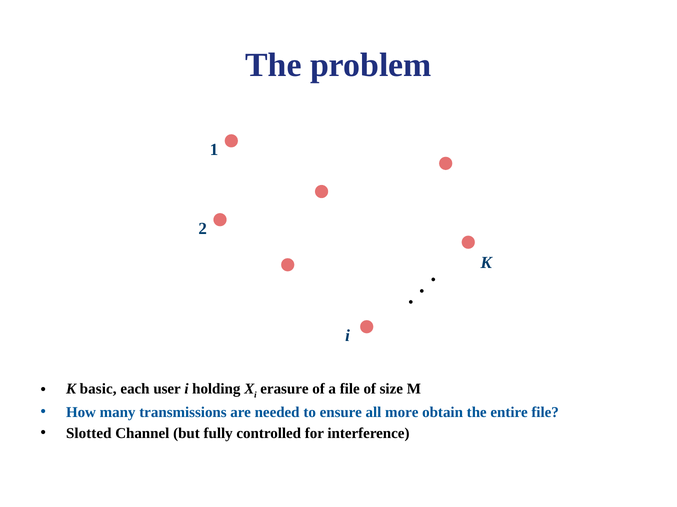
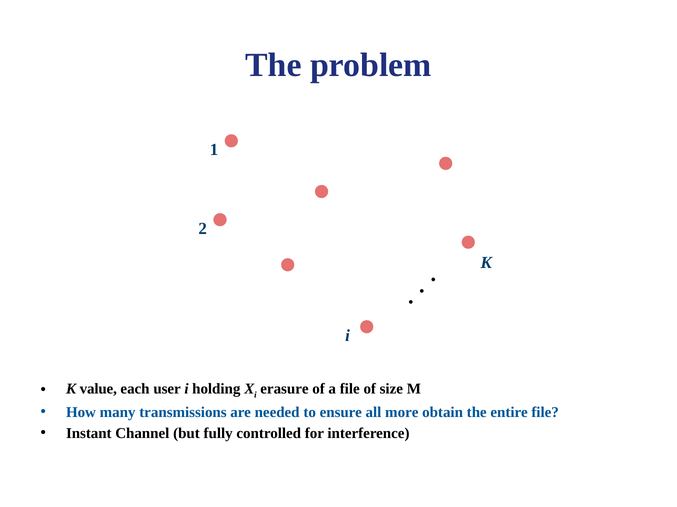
basic: basic -> value
Slotted: Slotted -> Instant
